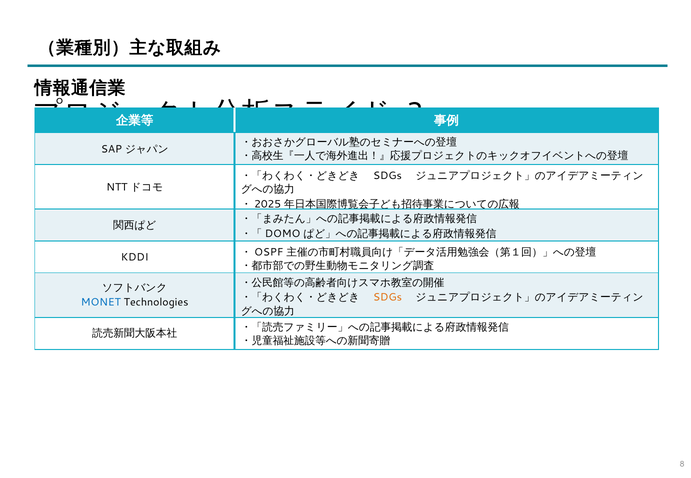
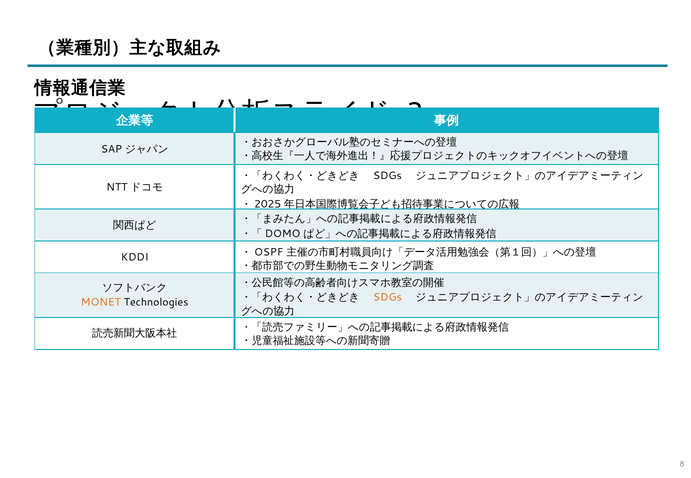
MONET colour: blue -> orange
